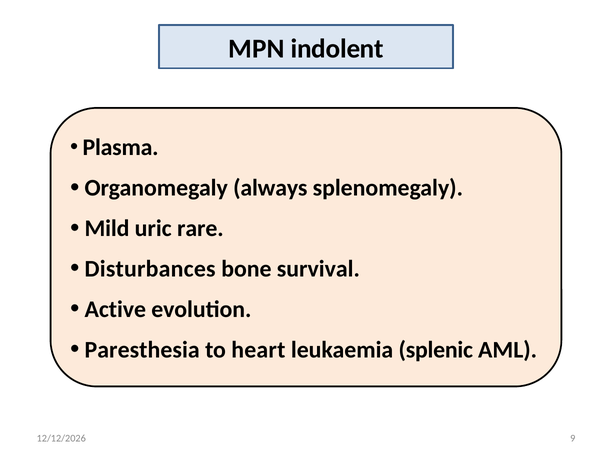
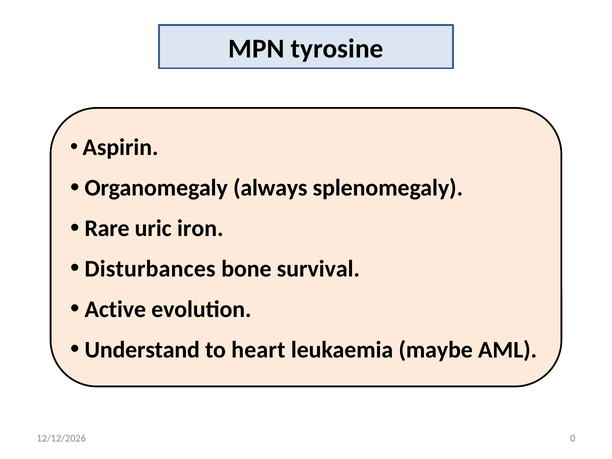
indolent: indolent -> tyrosine
Plasma: Plasma -> Aspirin
Mild: Mild -> Rare
rare: rare -> iron
Paresthesia: Paresthesia -> Understand
splenic: splenic -> maybe
9: 9 -> 0
